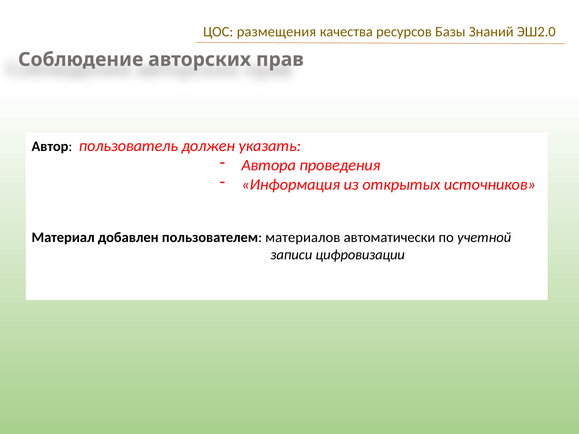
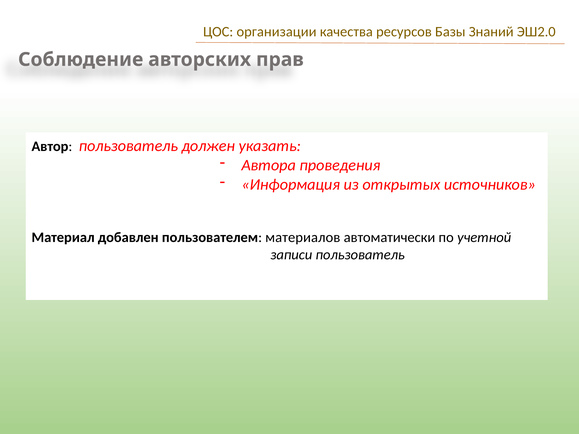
размещения: размещения -> организации
записи цифровизации: цифровизации -> пользователь
